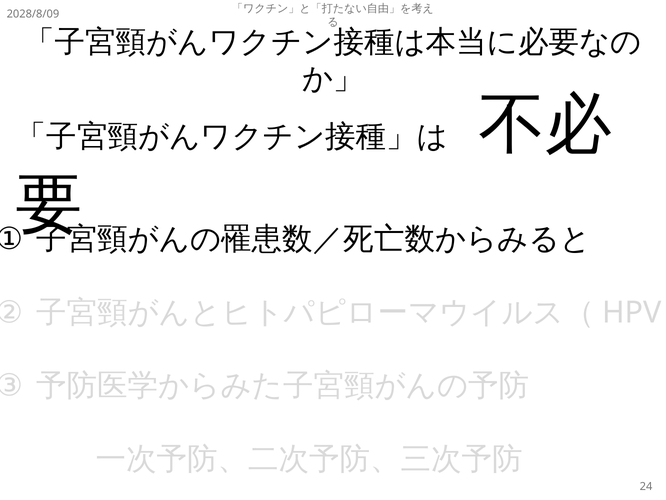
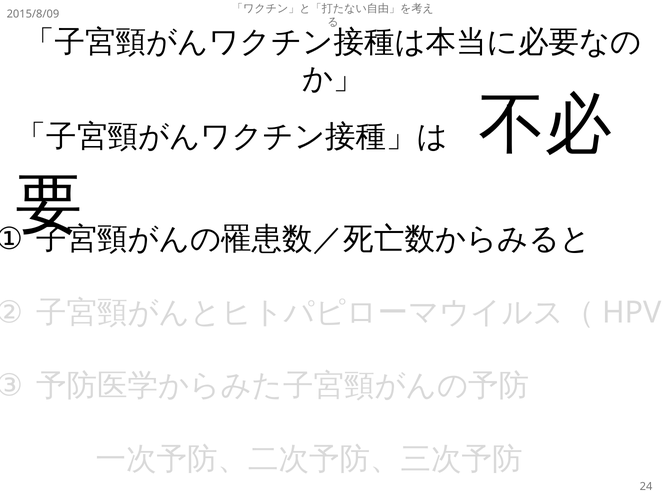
2028/8/09: 2028/8/09 -> 2015/8/09
